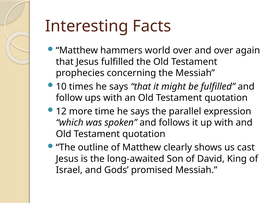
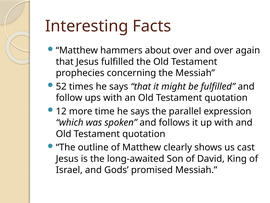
world: world -> about
10: 10 -> 52
